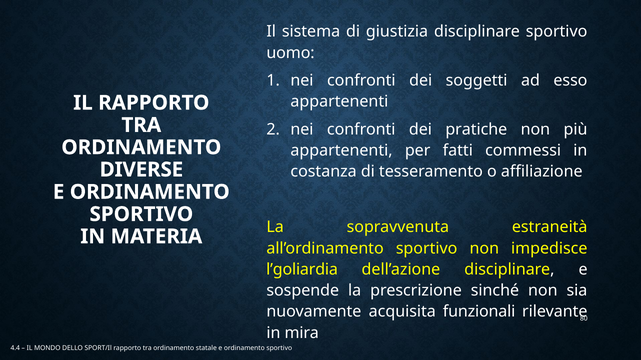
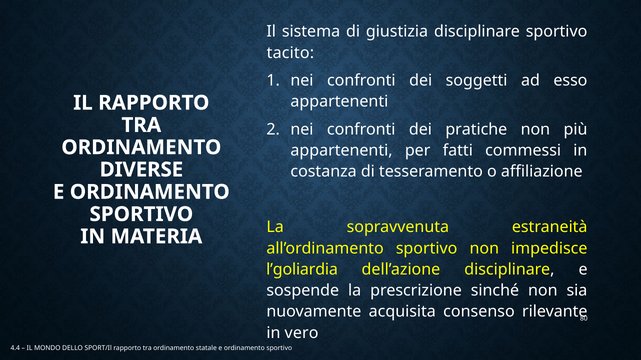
uomo: uomo -> tacito
funzionali: funzionali -> consenso
mira: mira -> vero
